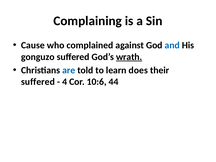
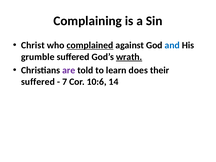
Cause: Cause -> Christ
complained underline: none -> present
gonguzo: gonguzo -> grumble
are colour: blue -> purple
4: 4 -> 7
44: 44 -> 14
